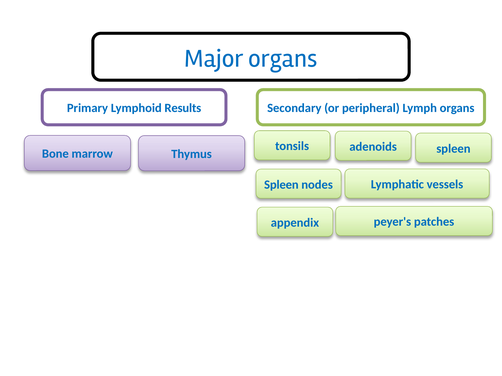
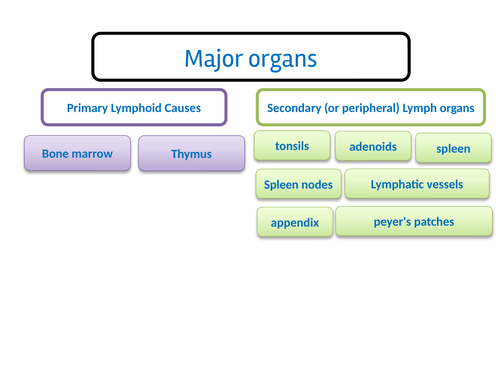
Results: Results -> Causes
